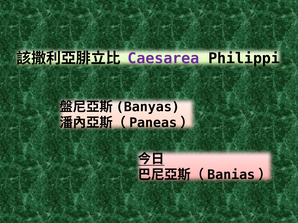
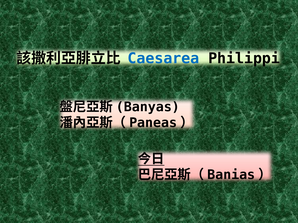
Caesarea colour: purple -> blue
